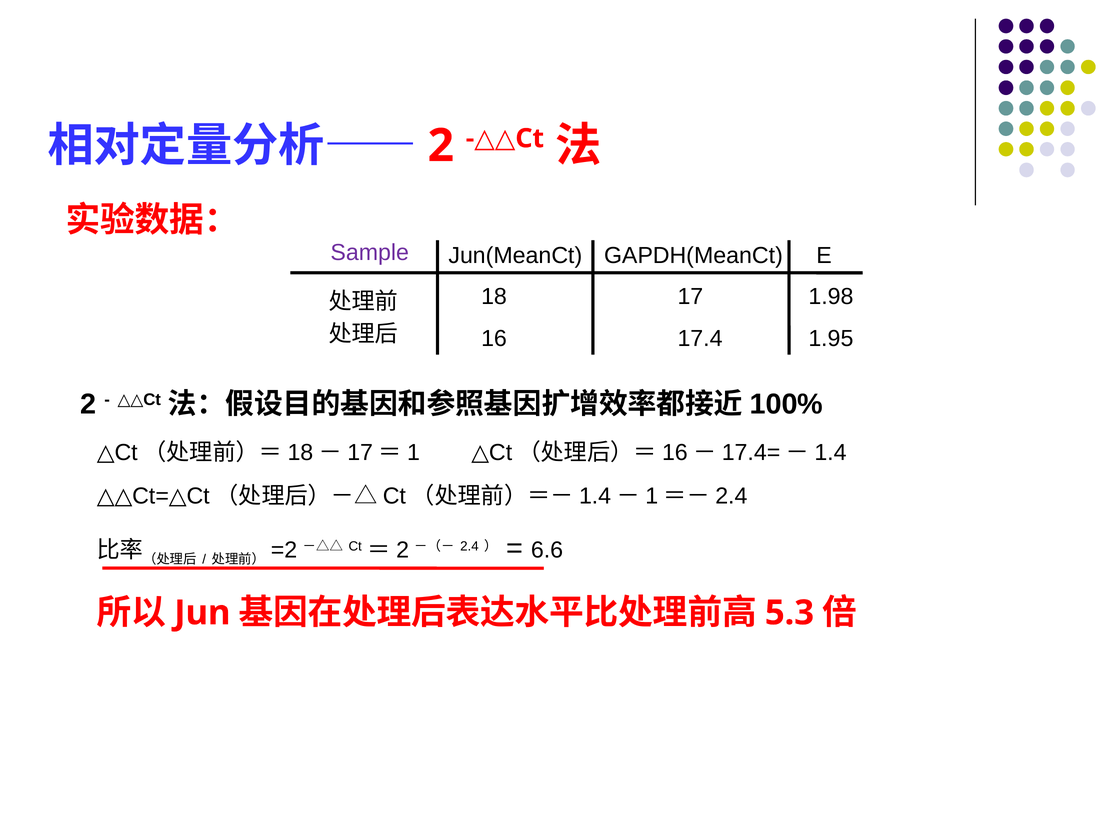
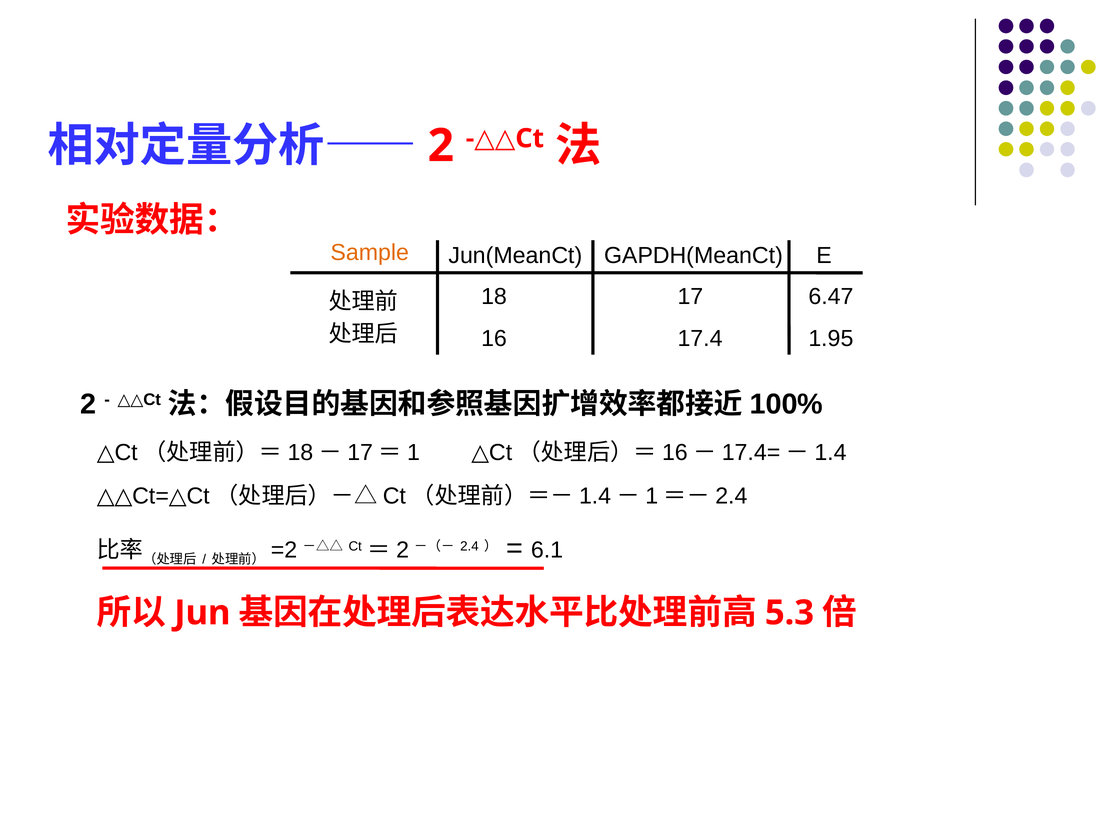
Sample colour: purple -> orange
1.98: 1.98 -> 6.47
6.6: 6.6 -> 6.1
